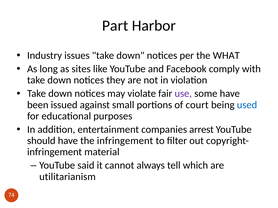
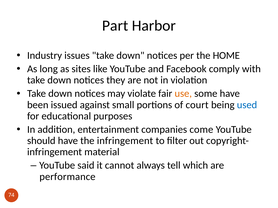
WHAT: WHAT -> HOME
use colour: purple -> orange
arrest: arrest -> come
utilitarianism: utilitarianism -> performance
